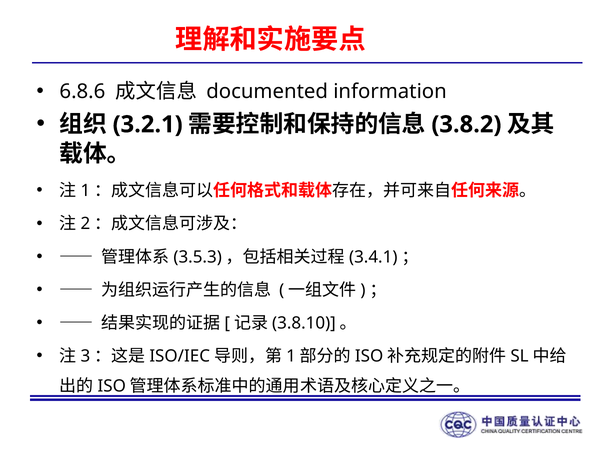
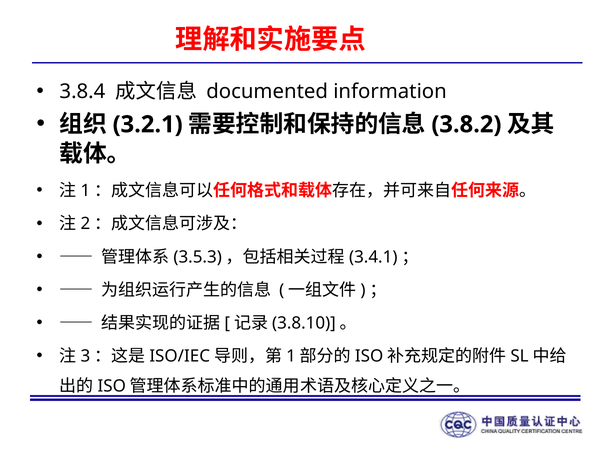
6.8.6: 6.8.6 -> 3.8.4
